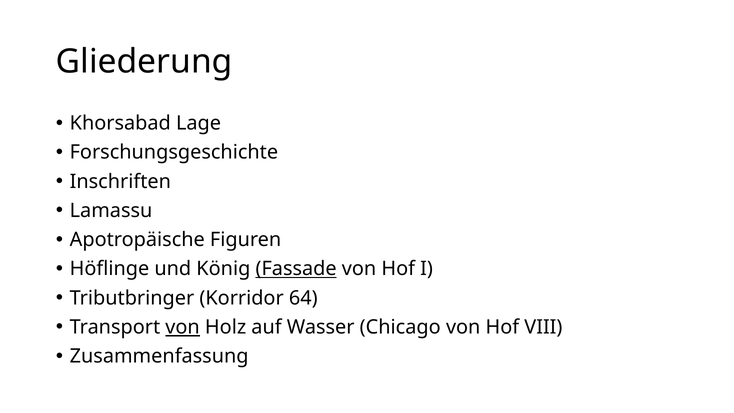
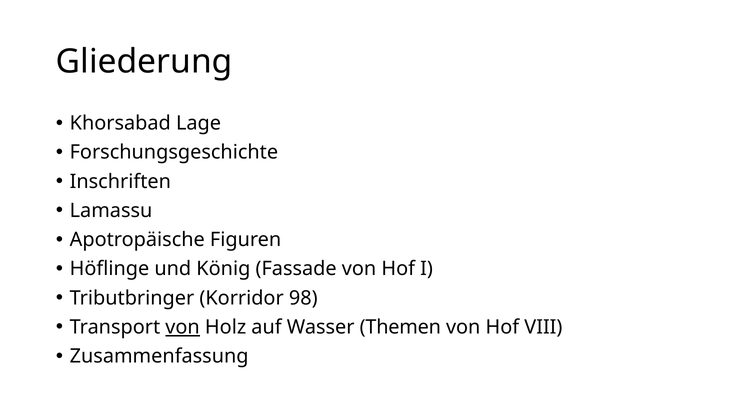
Fassade underline: present -> none
64: 64 -> 98
Chicago: Chicago -> Themen
